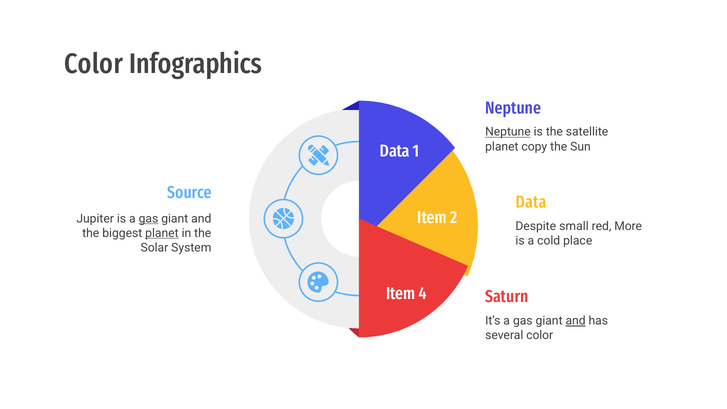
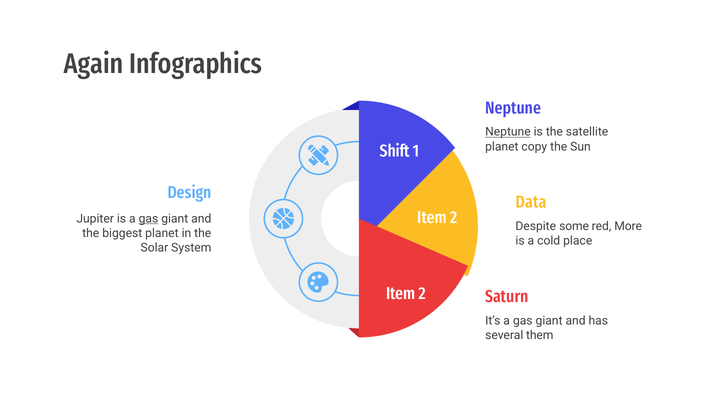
Color at (94, 64): Color -> Again
Data at (395, 151): Data -> Shift
Source: Source -> Design
small: small -> some
planet at (162, 233) underline: present -> none
4 at (423, 294): 4 -> 2
and at (576, 321) underline: present -> none
several color: color -> them
